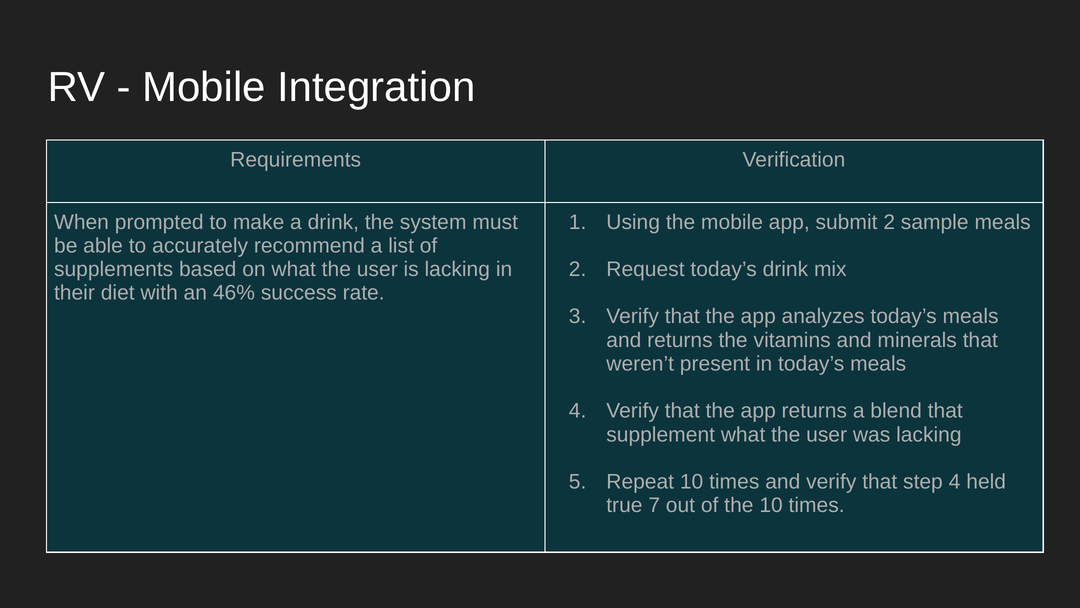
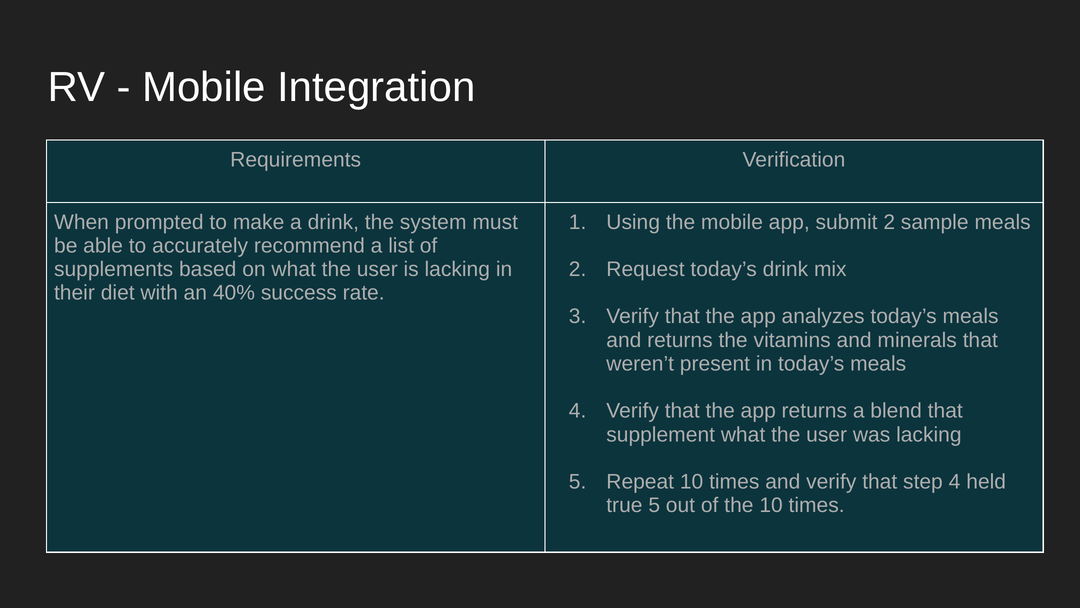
46%: 46% -> 40%
true 7: 7 -> 5
